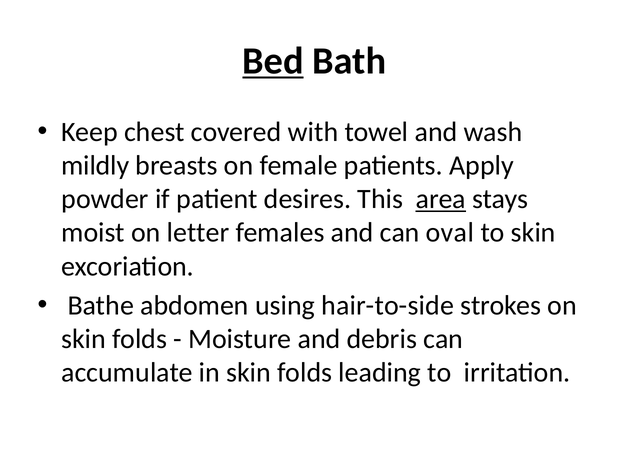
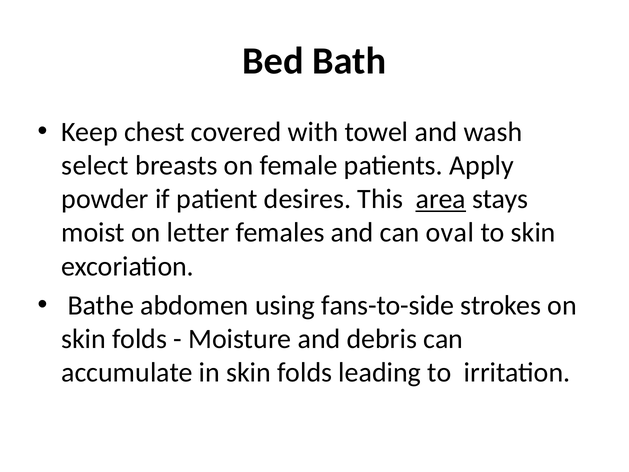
Bed underline: present -> none
mildly: mildly -> select
hair-to-side: hair-to-side -> fans-to-side
